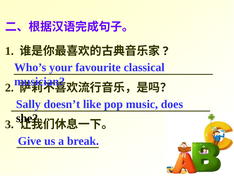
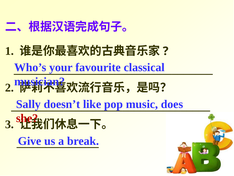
she colour: black -> red
